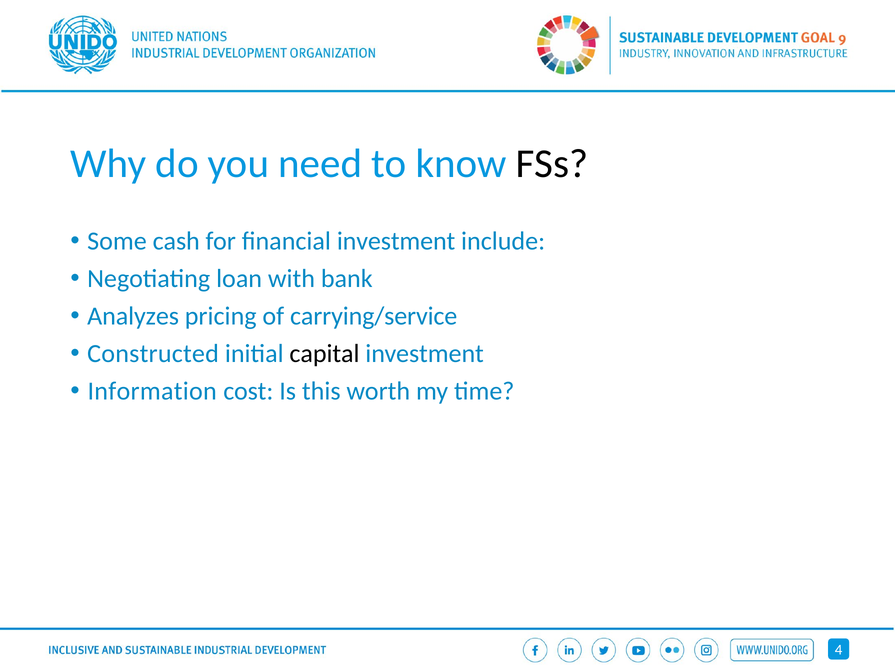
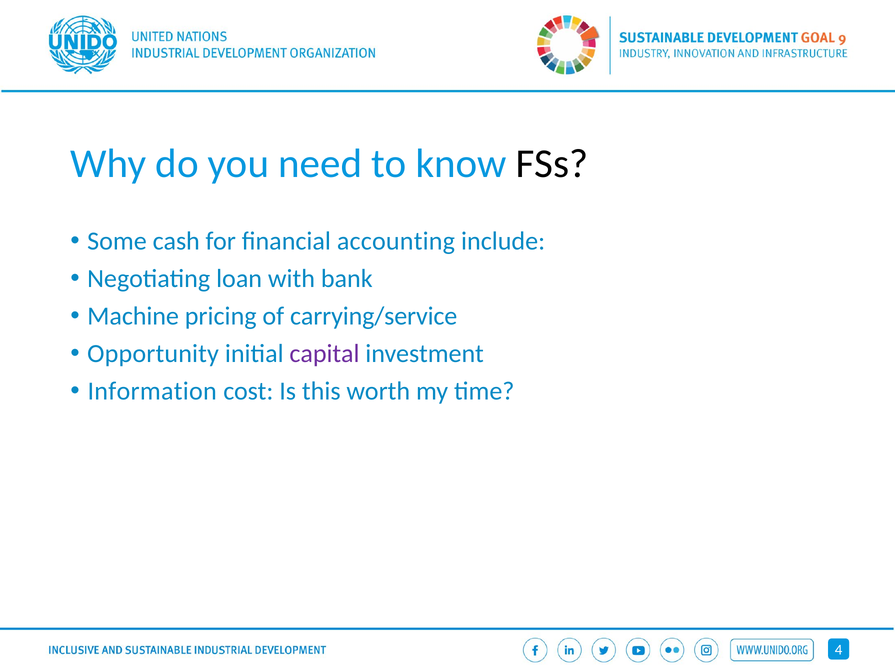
financial investment: investment -> accounting
Analyzes: Analyzes -> Machine
Constructed: Constructed -> Opportunity
capital colour: black -> purple
